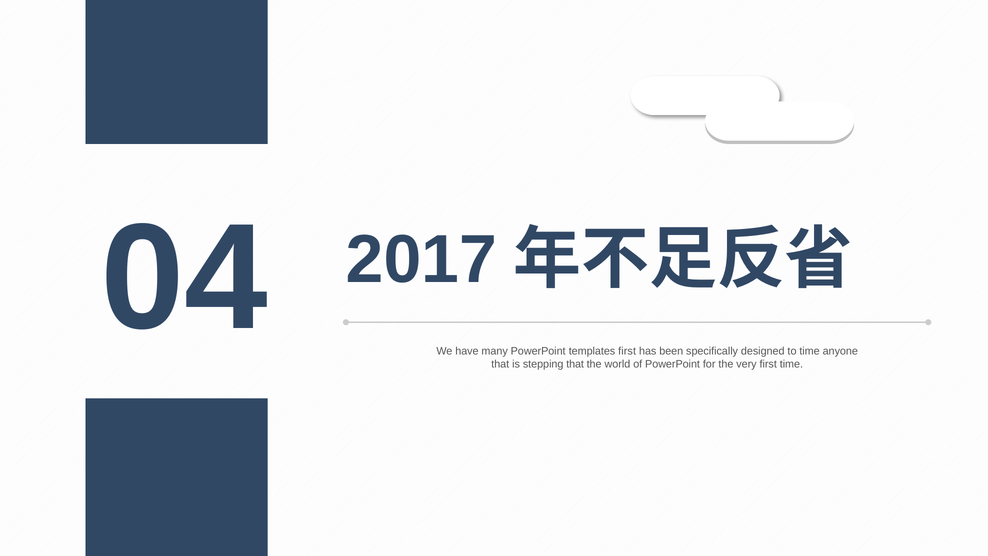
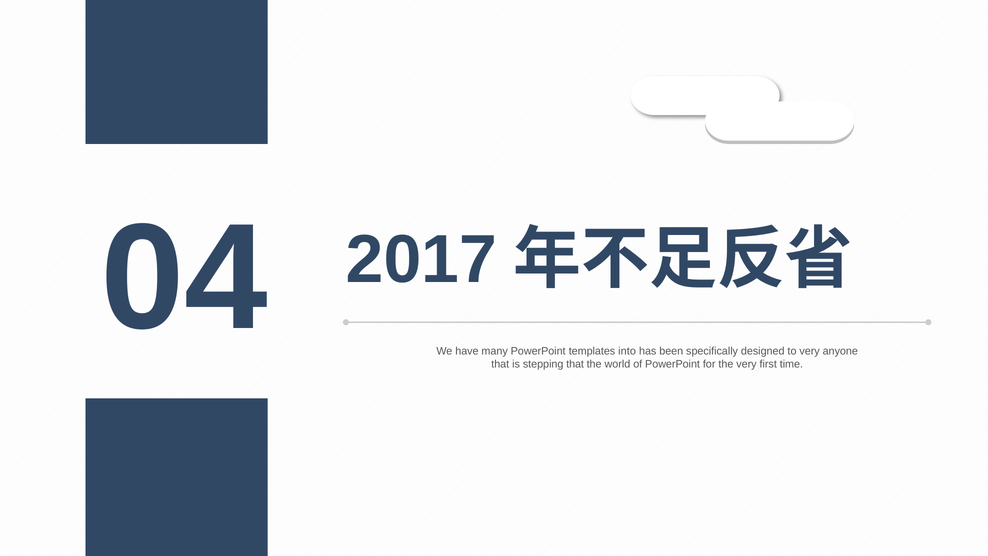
templates first: first -> into
to time: time -> very
